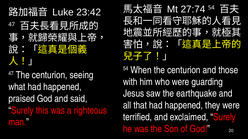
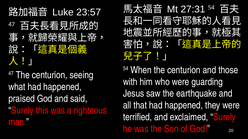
27:74: 27:74 -> 27:31
23:42: 23:42 -> 23:57
